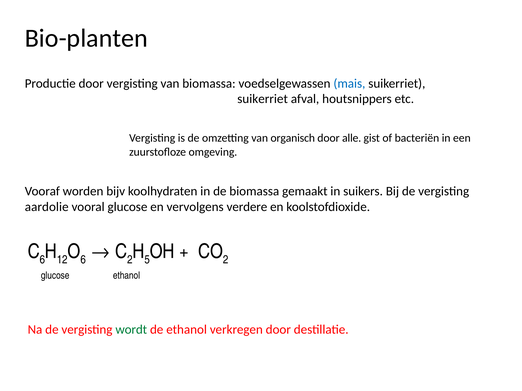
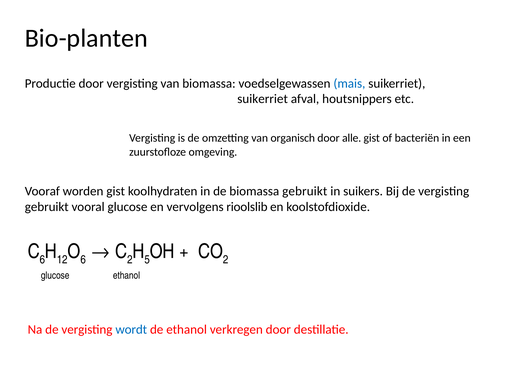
worden bijv: bijv -> gist
biomassa gemaakt: gemaakt -> gebruikt
aardolie at (47, 207): aardolie -> gebruikt
verdere: verdere -> rioolslib
wordt colour: green -> blue
